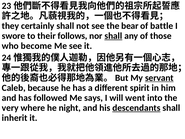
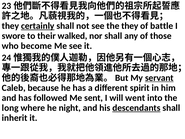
certainly underline: none -> present
the bear: bear -> they
follows: follows -> walked
shall at (113, 36) underline: present -> none
says: says -> sent
very: very -> long
